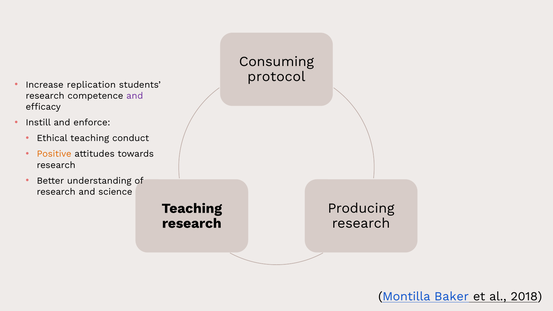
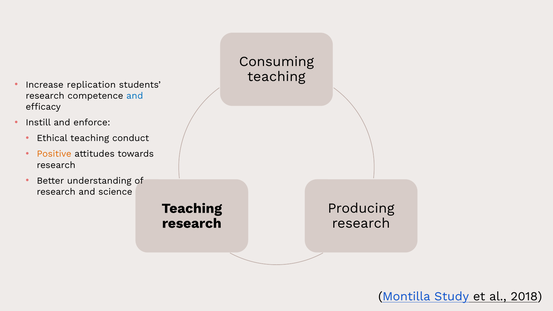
protocol at (276, 77): protocol -> teaching
and at (135, 96) colour: purple -> blue
Baker: Baker -> Study
